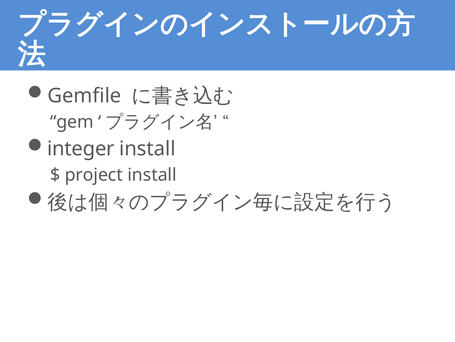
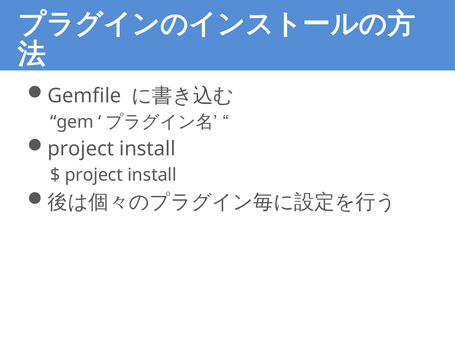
integer at (81, 149): integer -> project
